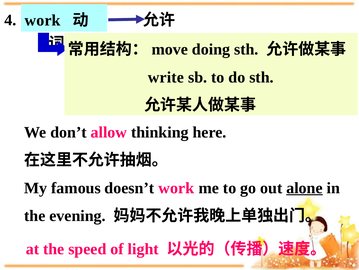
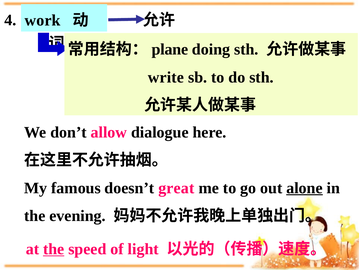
move: move -> plane
thinking: thinking -> dialogue
doesn’t work: work -> great
the at (54, 248) underline: none -> present
